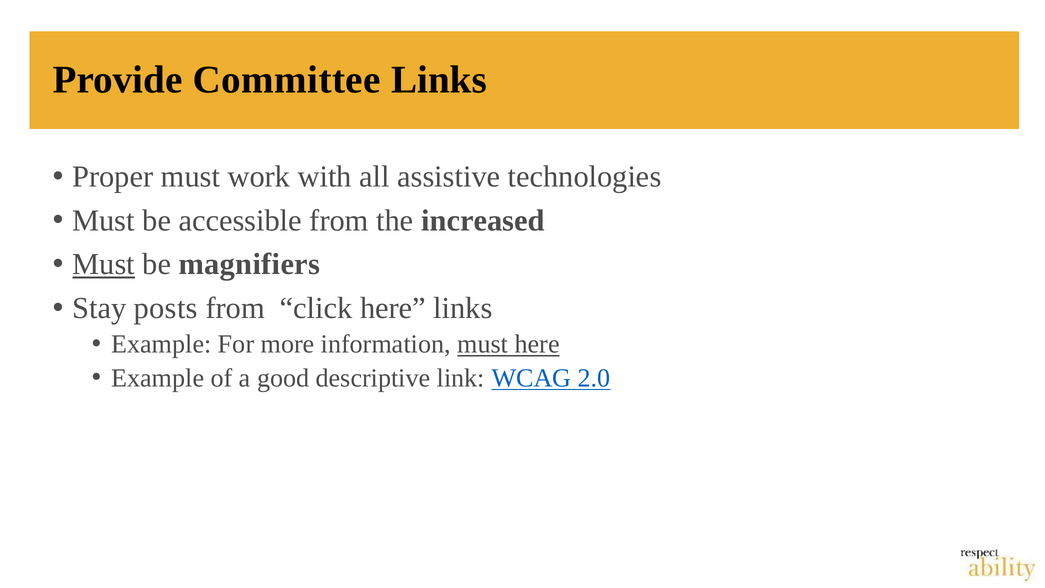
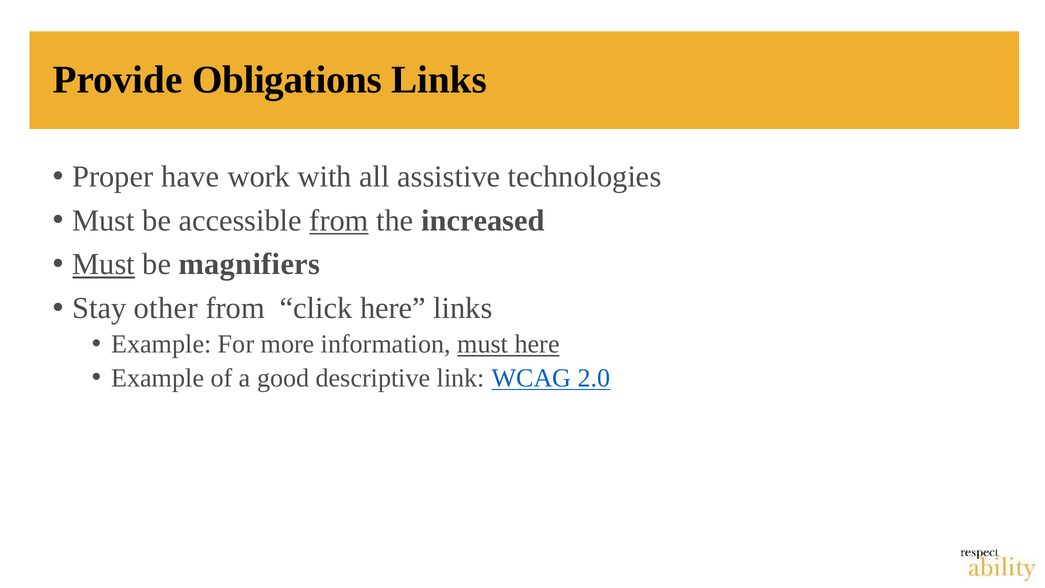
Committee: Committee -> Obligations
Proper must: must -> have
from at (339, 220) underline: none -> present
posts: posts -> other
